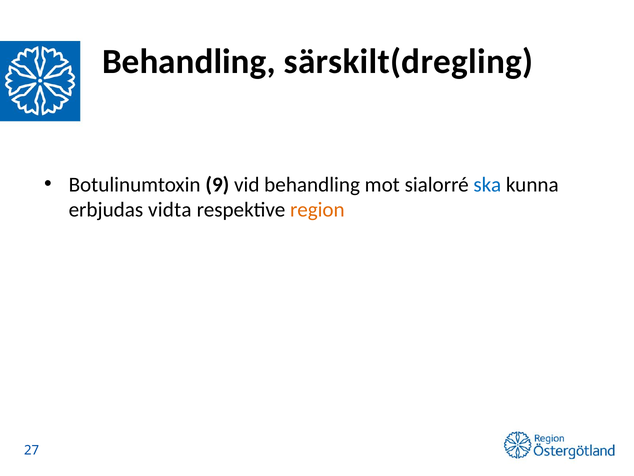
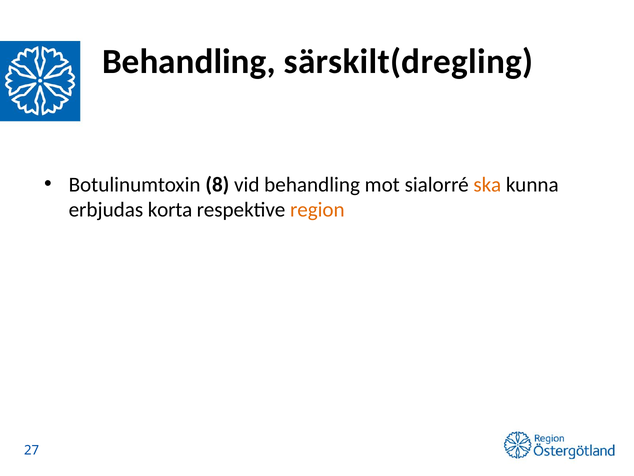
9: 9 -> 8
ska colour: blue -> orange
vidta: vidta -> korta
